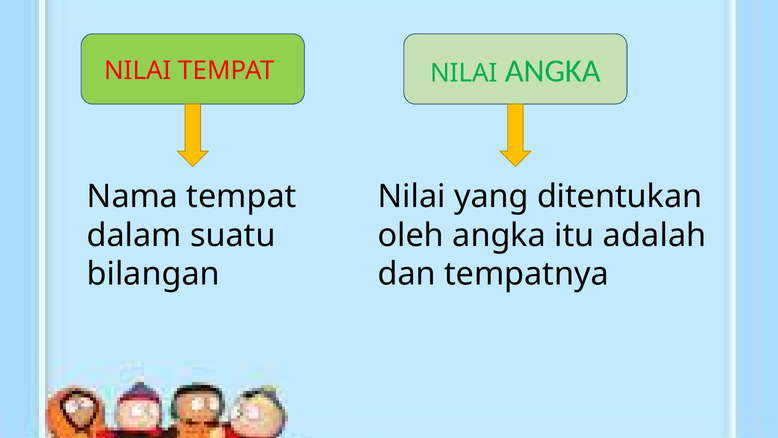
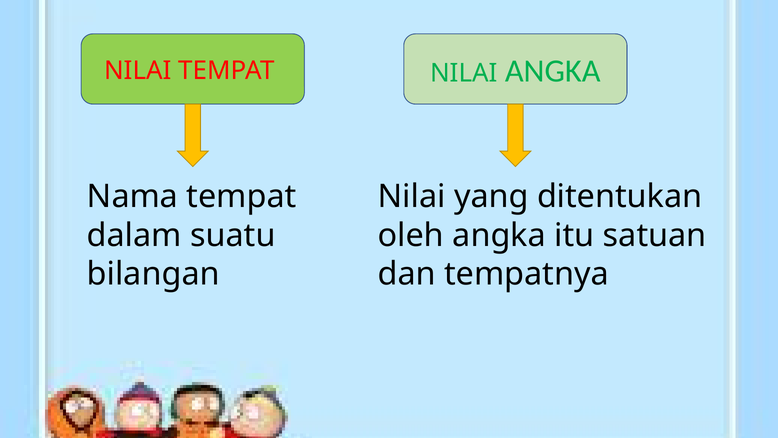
adalah: adalah -> satuan
